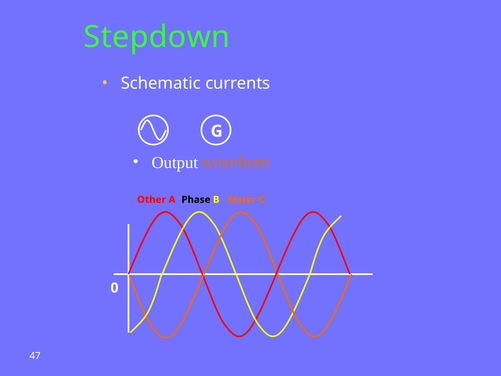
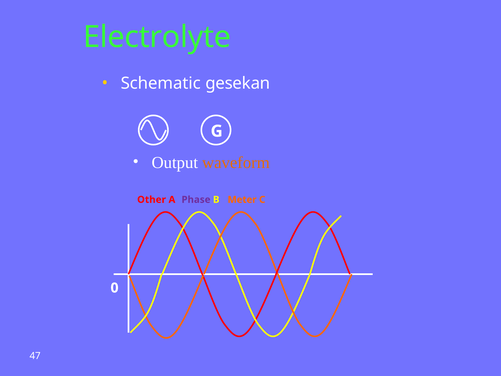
Stepdown: Stepdown -> Electrolyte
currents: currents -> gesekan
Phase colour: black -> purple
